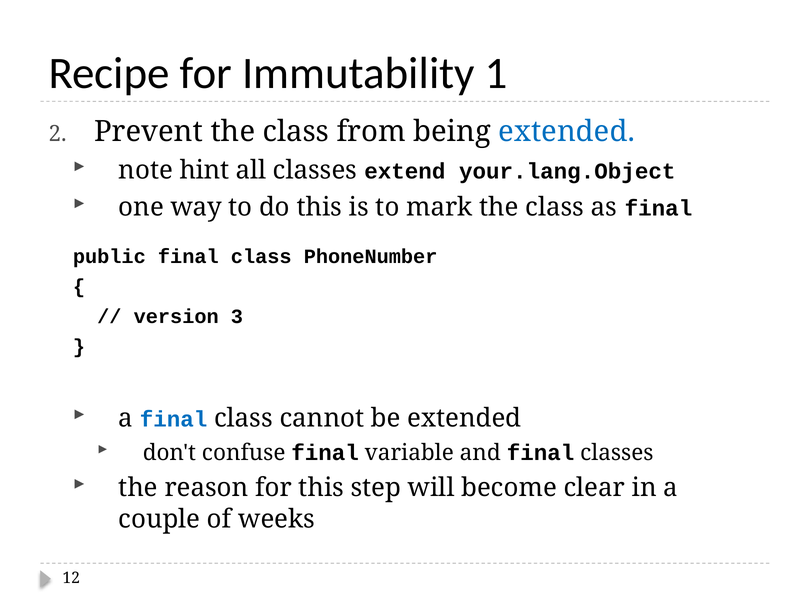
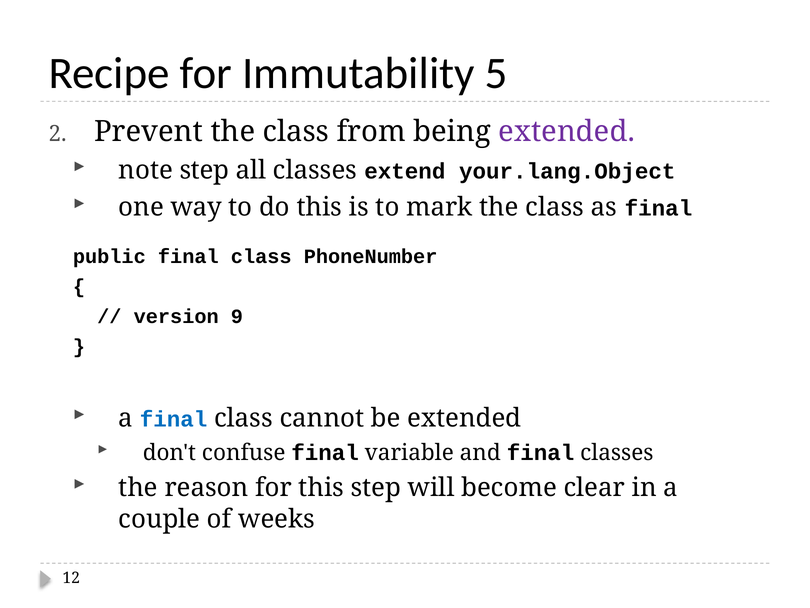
1: 1 -> 5
extended at (567, 132) colour: blue -> purple
note hint: hint -> step
3: 3 -> 9
